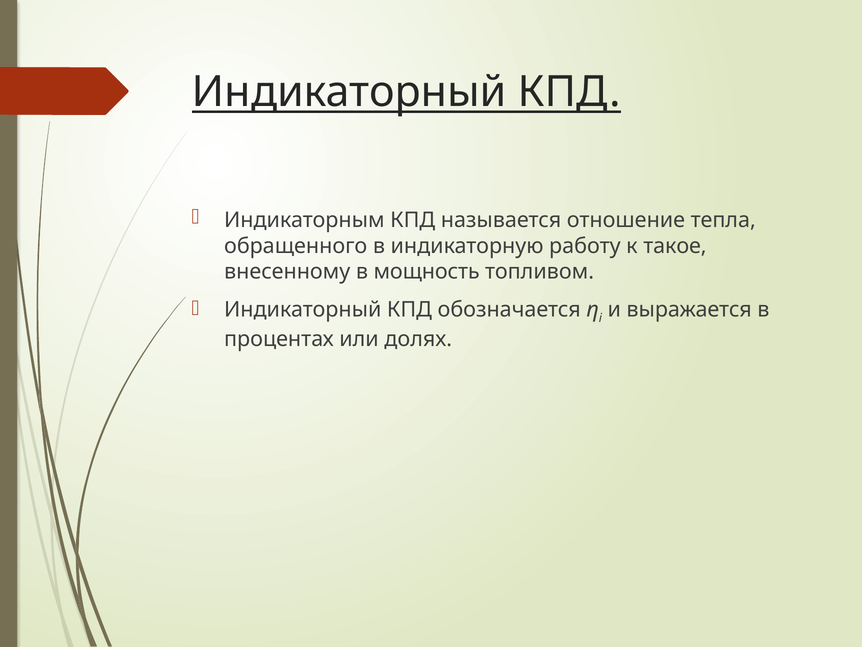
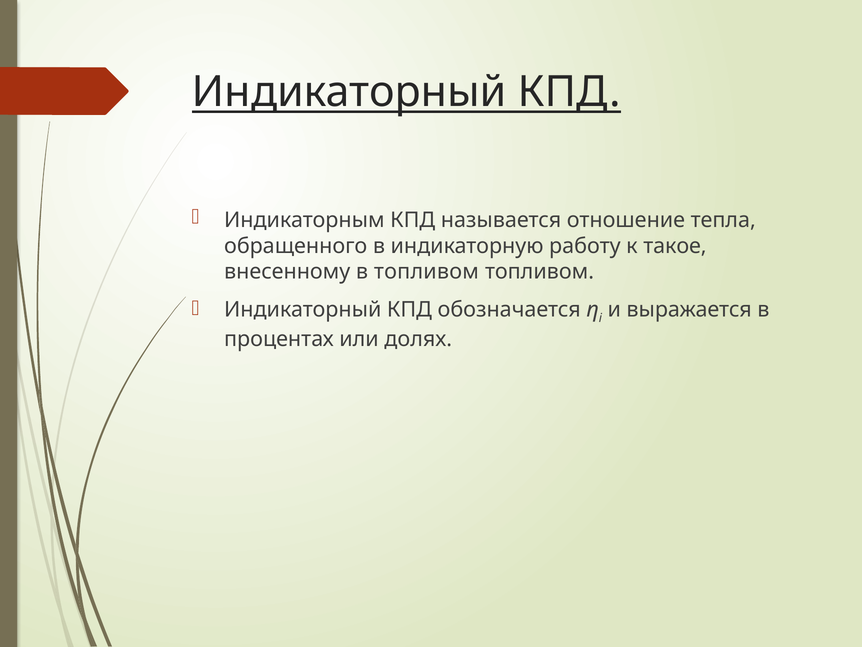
в мощность: мощность -> топливом
